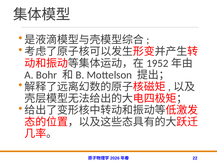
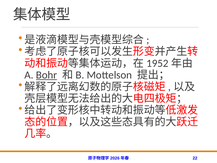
Bohr underline: none -> present
